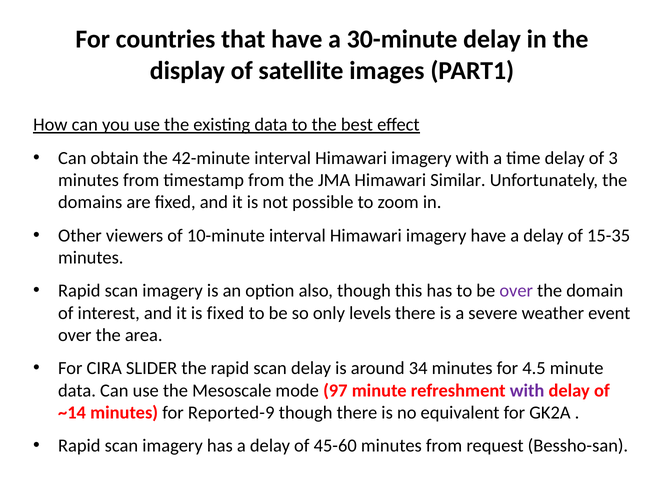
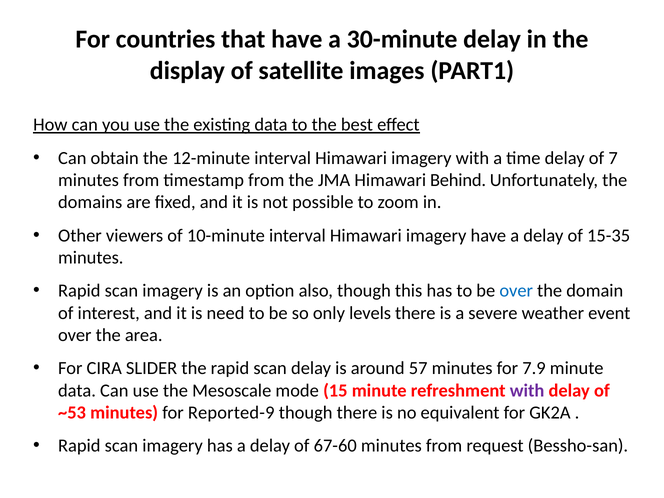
42-minute: 42-minute -> 12-minute
3: 3 -> 7
Similar: Similar -> Behind
over at (516, 291) colour: purple -> blue
is fixed: fixed -> need
34: 34 -> 57
4.5: 4.5 -> 7.9
97: 97 -> 15
~14: ~14 -> ~53
45-60: 45-60 -> 67-60
